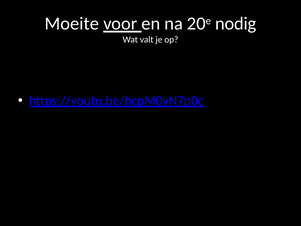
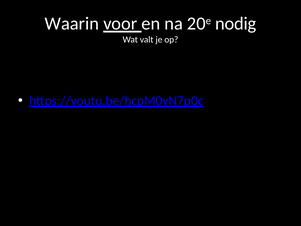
Moeite: Moeite -> Waarin
